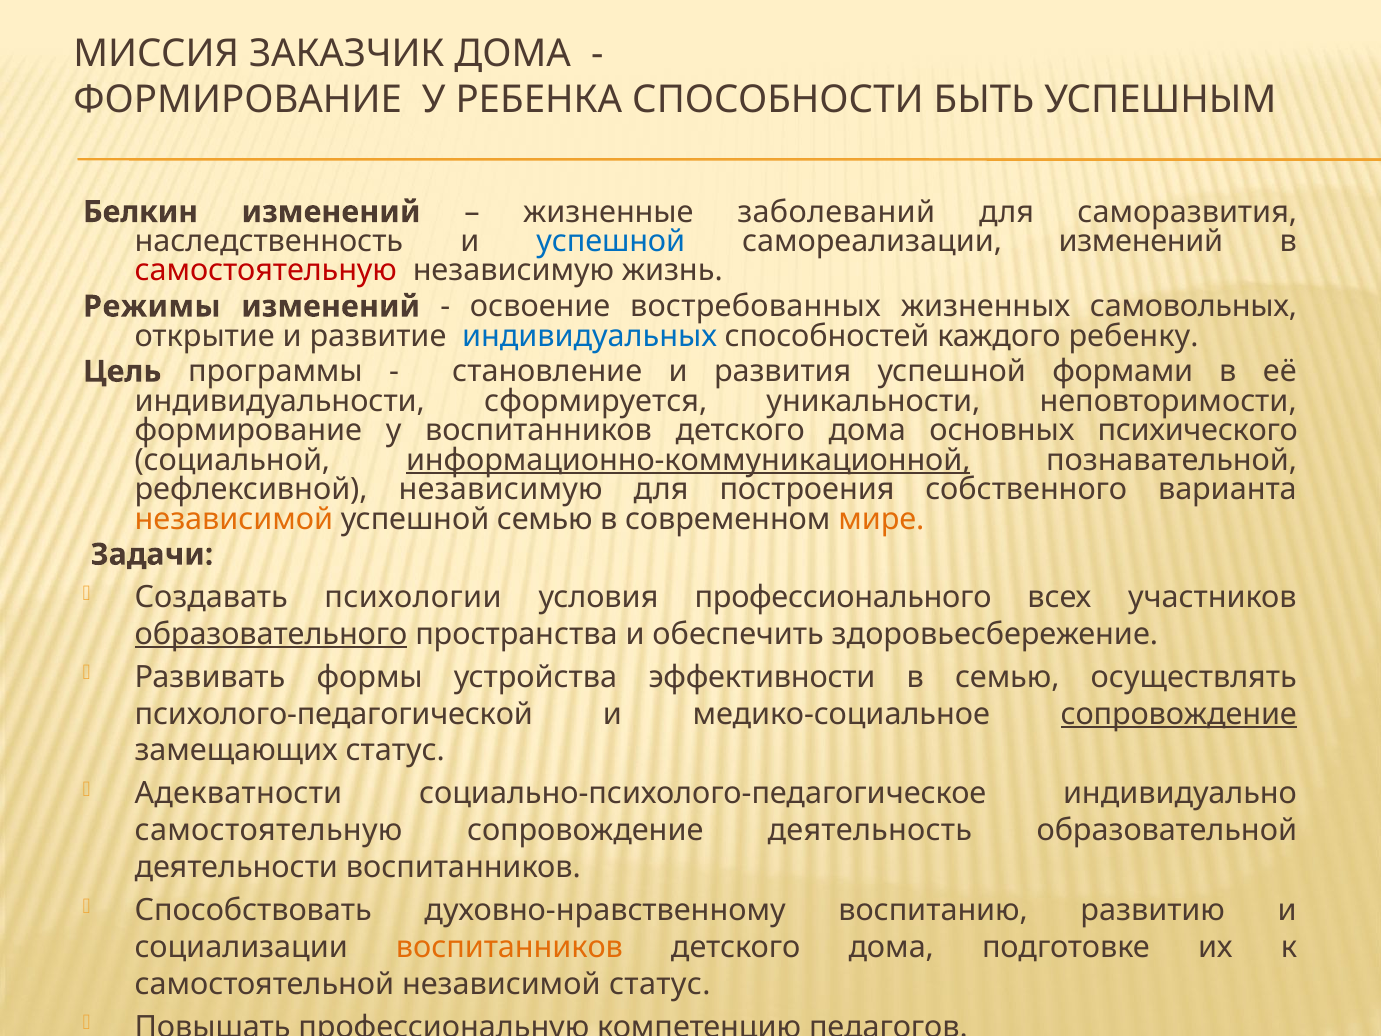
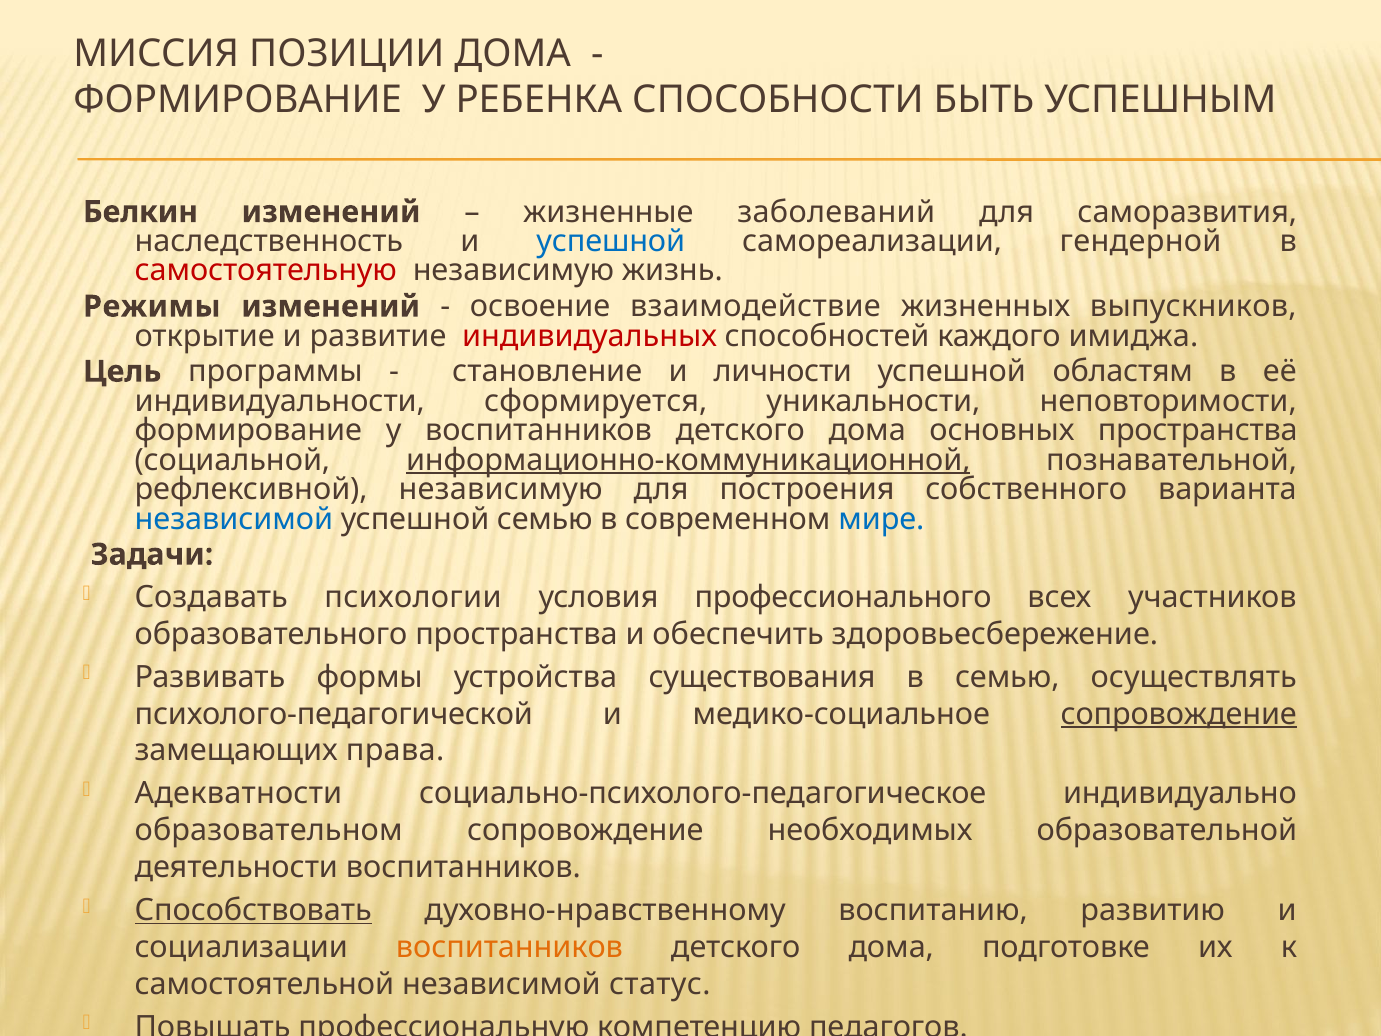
ЗАКАЗЧИК: ЗАКАЗЧИК -> ПОЗИЦИИ
самореализации изменений: изменений -> гендерной
востребованных: востребованных -> взаимодействие
самовольных: самовольных -> выпускников
индивидуальных colour: blue -> red
ребенку: ребенку -> имиджа
развития: развития -> личности
формами: формами -> областям
основных психического: психического -> пространства
независимой at (234, 519) colour: orange -> blue
мире colour: orange -> blue
образовательного underline: present -> none
эффективности: эффективности -> существования
замещающих статус: статус -> права
самостоятельную at (269, 830): самостоятельную -> образовательном
деятельность: деятельность -> необходимых
Способствовать underline: none -> present
